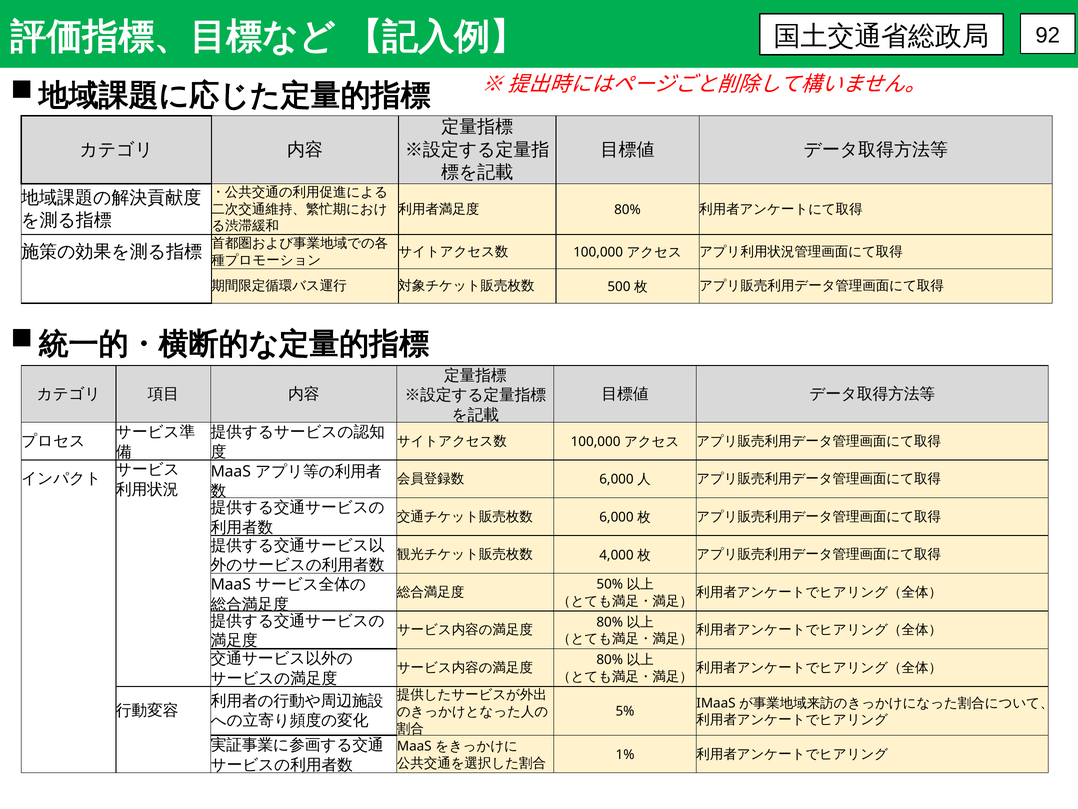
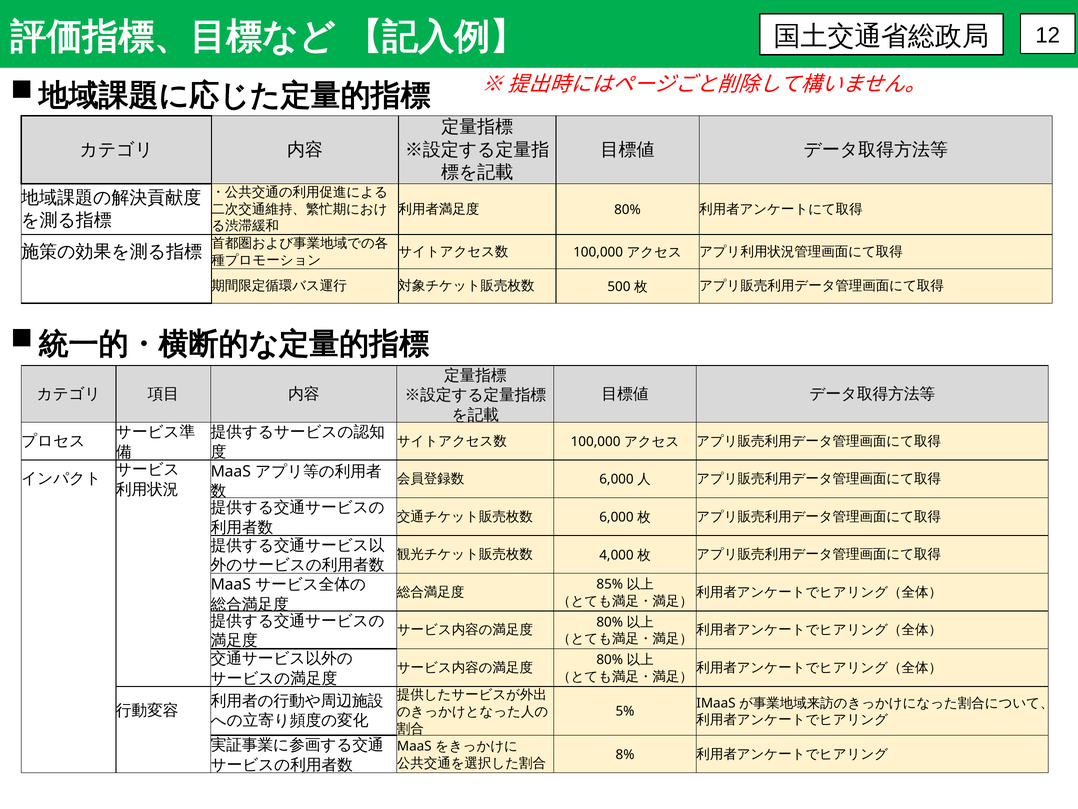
92: 92 -> 12
50%: 50% -> 85%
1%: 1% -> 8%
